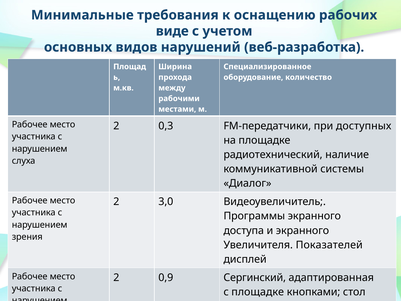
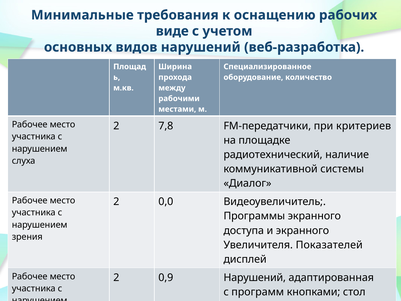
0,3: 0,3 -> 7,8
доступных: доступных -> критериев
3,0: 3,0 -> 0,0
0,9 Сергинский: Сергинский -> Нарушений
с площадке: площадке -> программ
